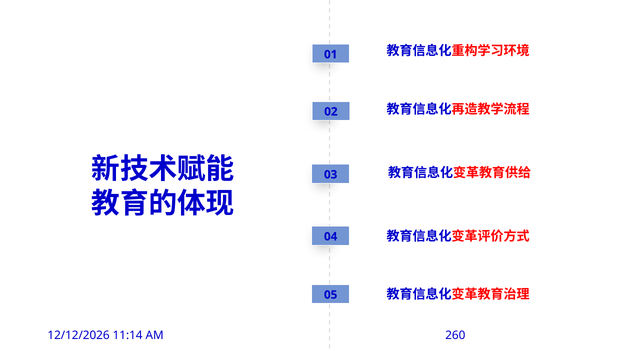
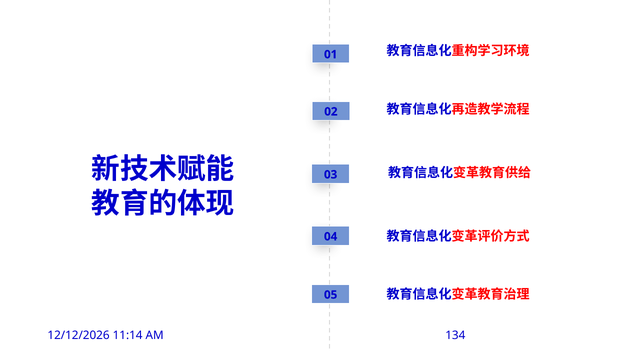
260: 260 -> 134
